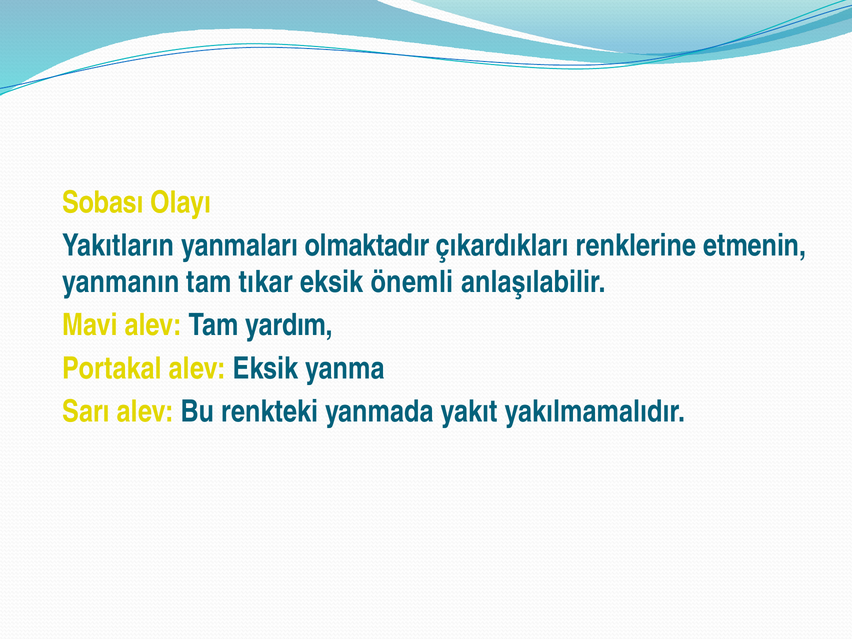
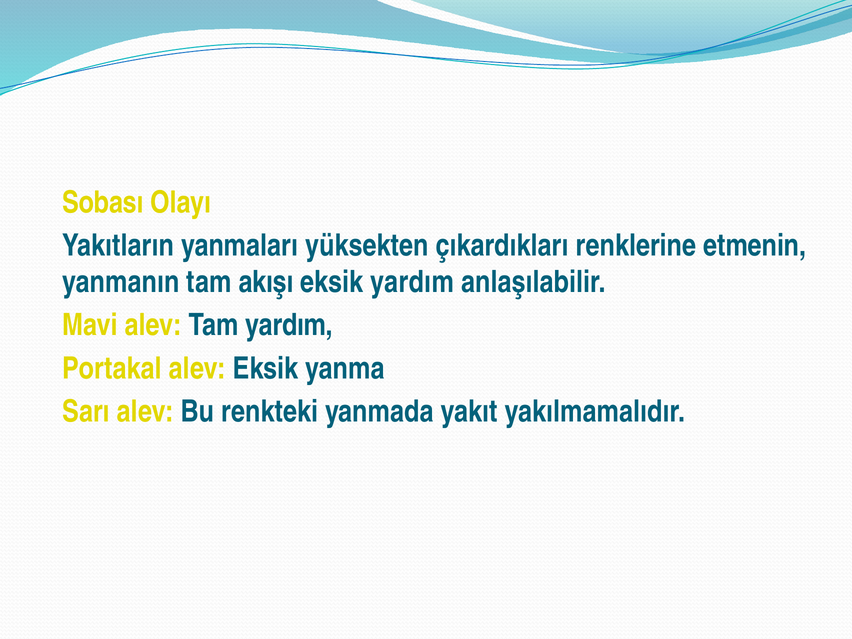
olmaktadır: olmaktadır -> yüksekten
tıkar: tıkar -> akışı
eksik önemli: önemli -> yardım
